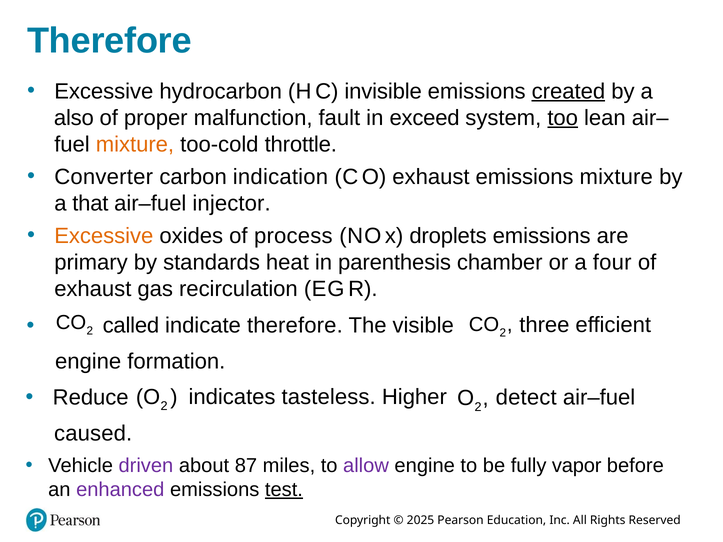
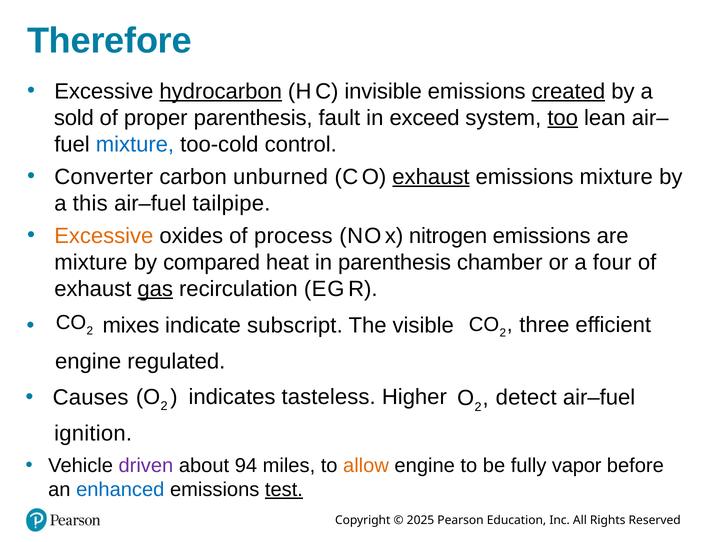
hydrocarbon underline: none -> present
also: also -> sold
proper malfunction: malfunction -> parenthesis
mixture at (135, 144) colour: orange -> blue
throttle: throttle -> control
indication: indication -> unburned
exhaust at (431, 177) underline: none -> present
that: that -> this
injector: injector -> tailpipe
droplets: droplets -> nitrogen
primary at (91, 262): primary -> mixture
standards: standards -> compared
gas underline: none -> present
called: called -> mixes
indicate therefore: therefore -> subscript
formation: formation -> regulated
Reduce: Reduce -> Causes
caused: caused -> ignition
87: 87 -> 94
allow colour: purple -> orange
enhanced colour: purple -> blue
